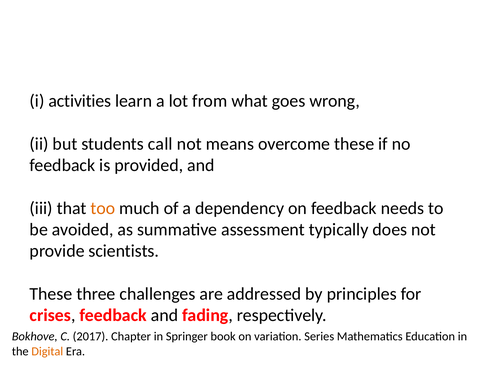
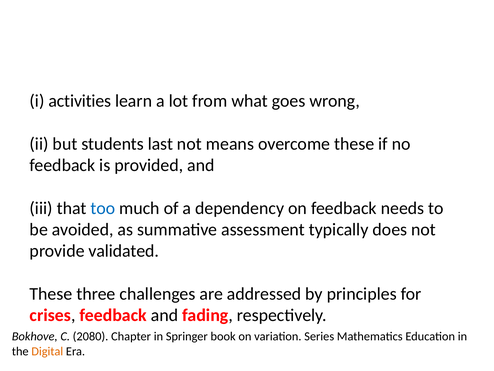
call: call -> last
too colour: orange -> blue
scientists: scientists -> validated
2017: 2017 -> 2080
